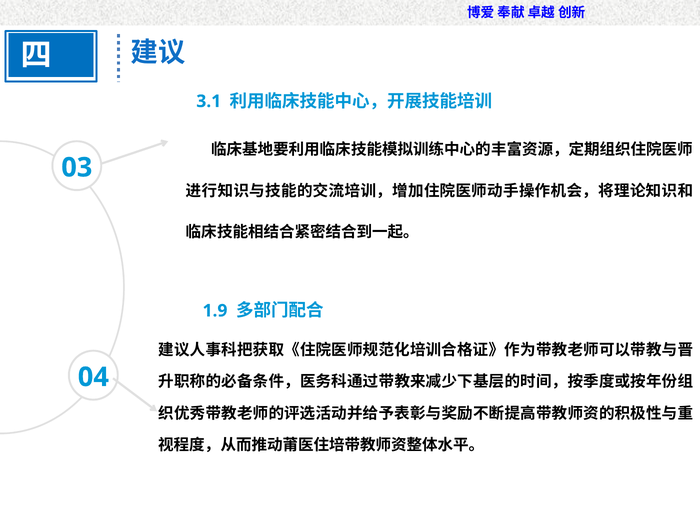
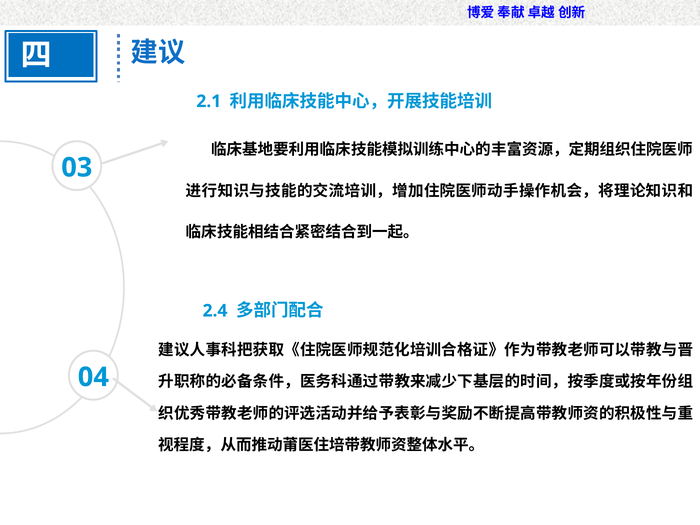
3.1: 3.1 -> 2.1
1.9: 1.9 -> 2.4
